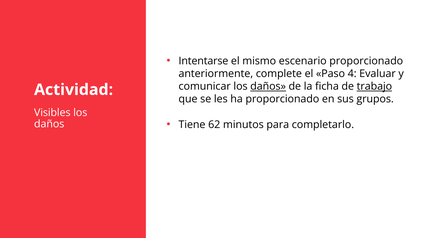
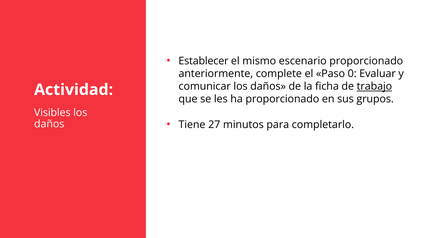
Intentarse: Intentarse -> Establecer
4: 4 -> 0
daños at (268, 87) underline: present -> none
62: 62 -> 27
